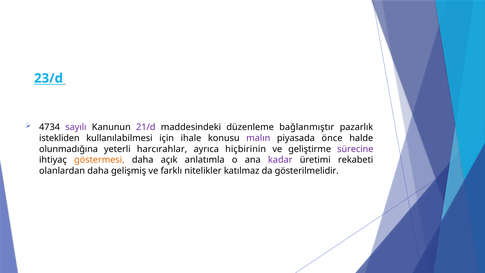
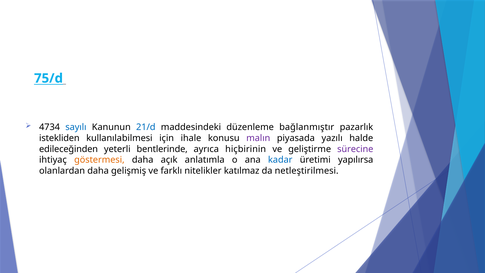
23/d: 23/d -> 75/d
sayılı colour: purple -> blue
21/d colour: purple -> blue
önce: önce -> yazılı
olunmadığına: olunmadığına -> edileceğinden
harcırahlar: harcırahlar -> bentlerinde
kadar colour: purple -> blue
rekabeti: rekabeti -> yapılırsa
gösterilmelidir: gösterilmelidir -> netleştirilmesi
